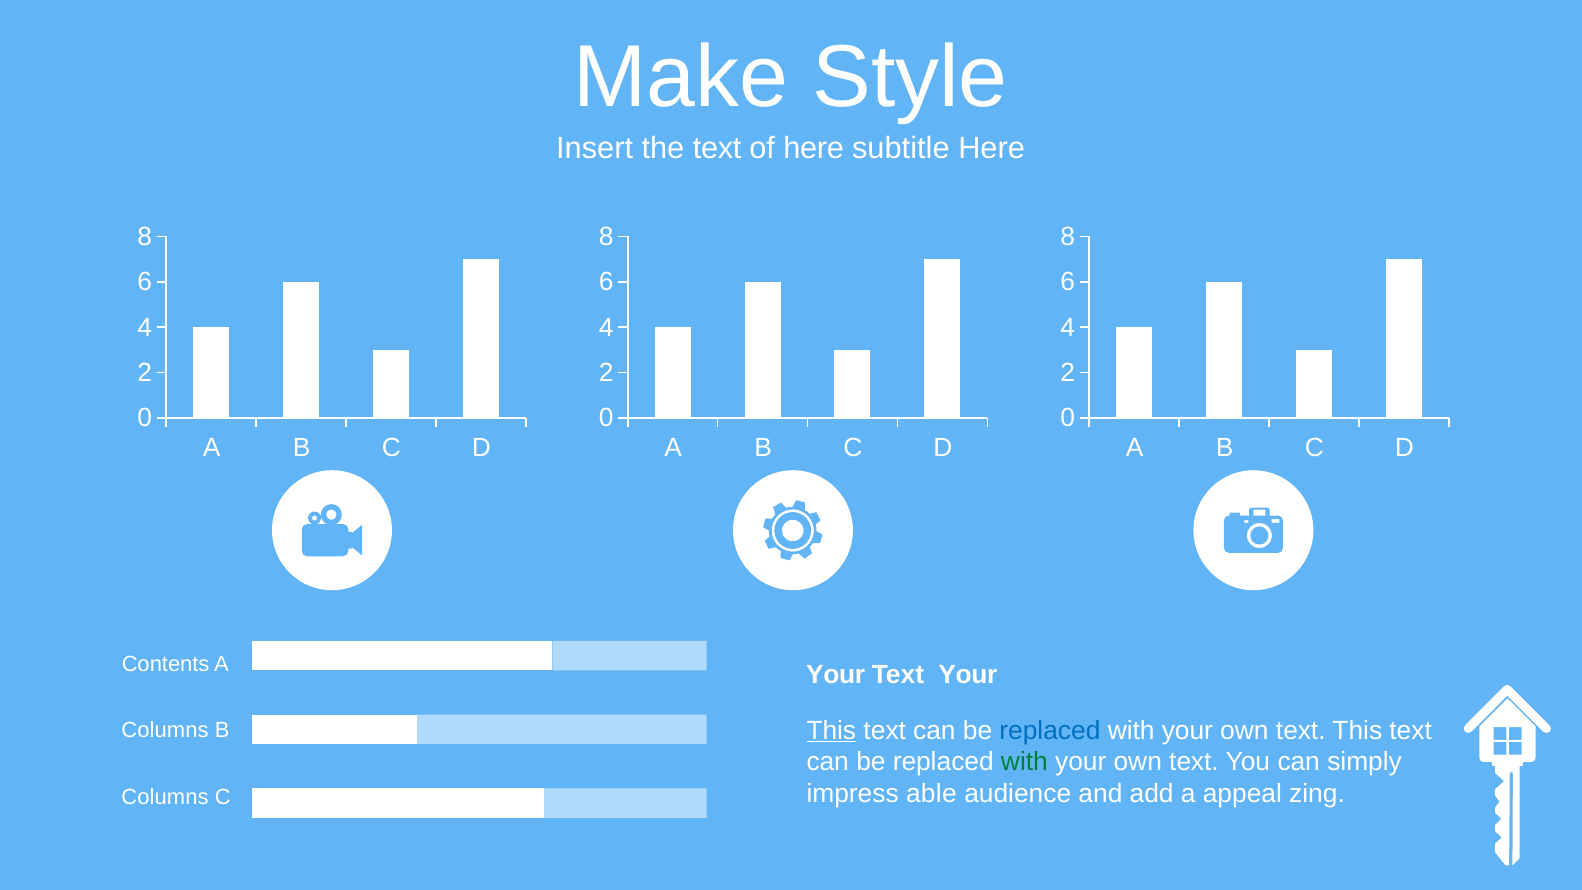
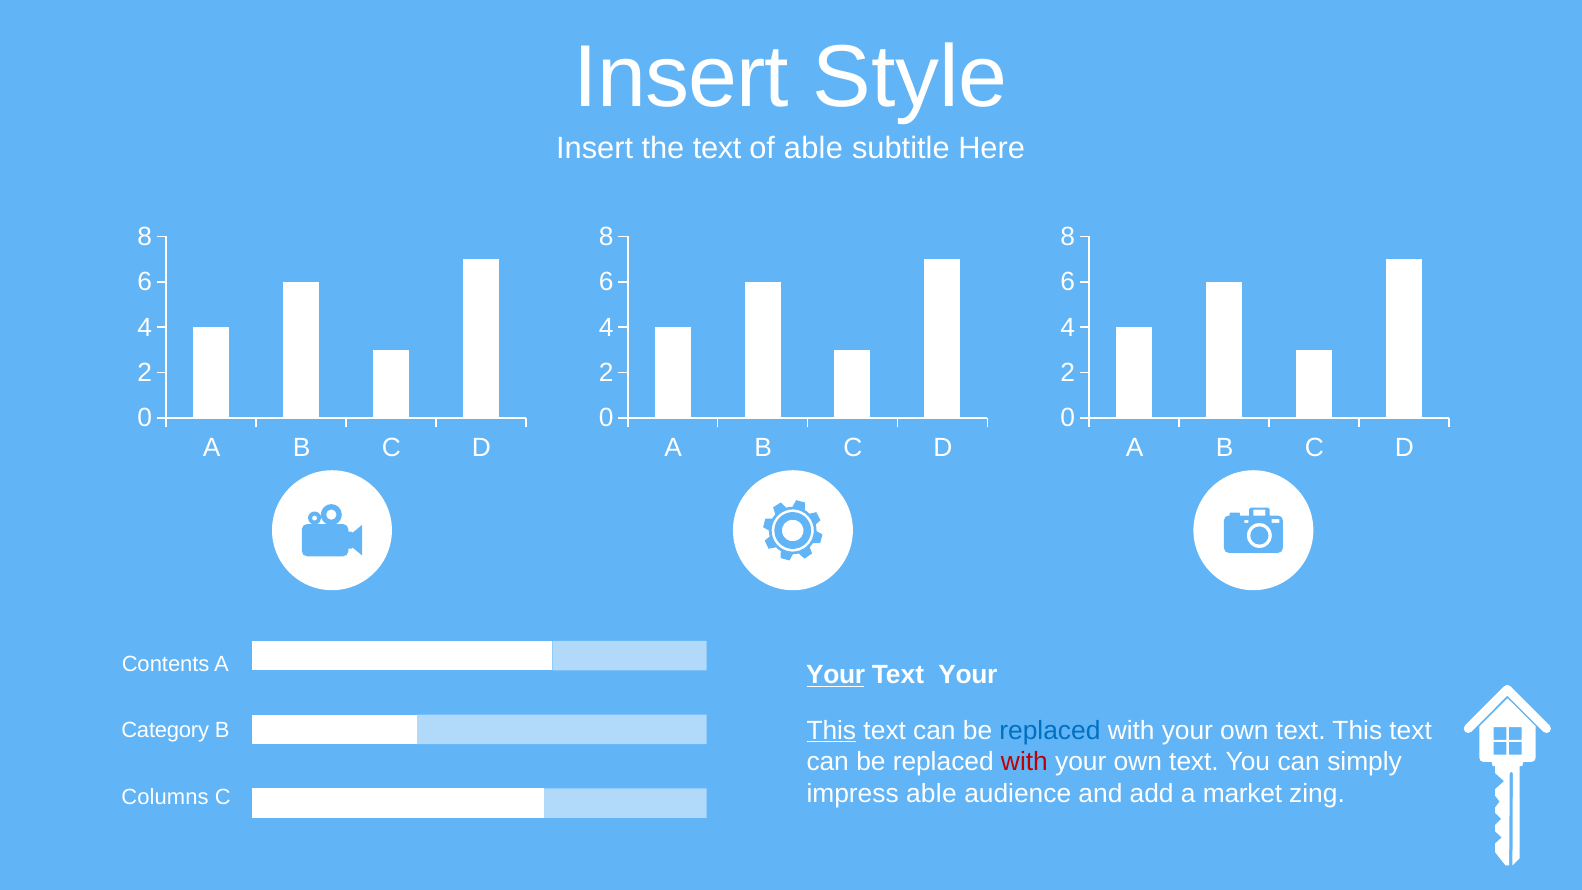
Make at (681, 77): Make -> Insert
of here: here -> able
Your at (836, 675) underline: none -> present
Columns at (165, 731): Columns -> Category
with at (1024, 762) colour: green -> red
appeal: appeal -> market
